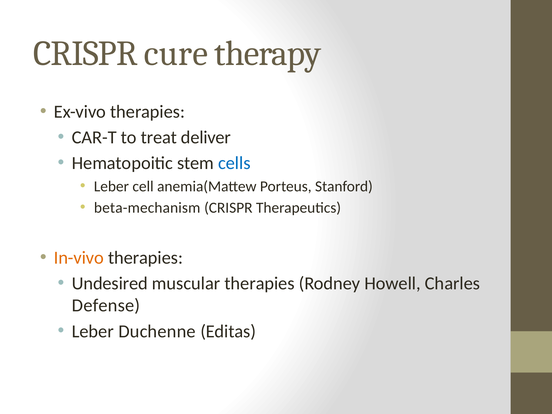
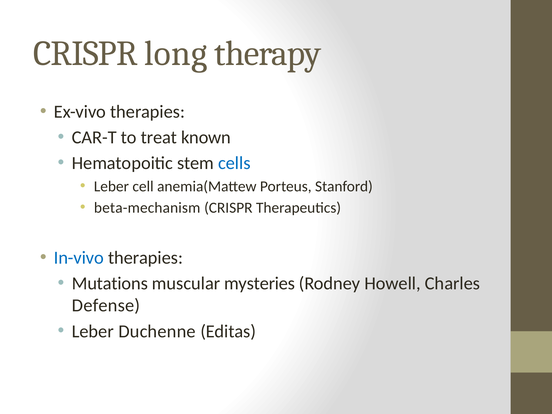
cure: cure -> long
deliver: deliver -> known
In-vivo colour: orange -> blue
Undesired: Undesired -> Mutations
muscular therapies: therapies -> mysteries
